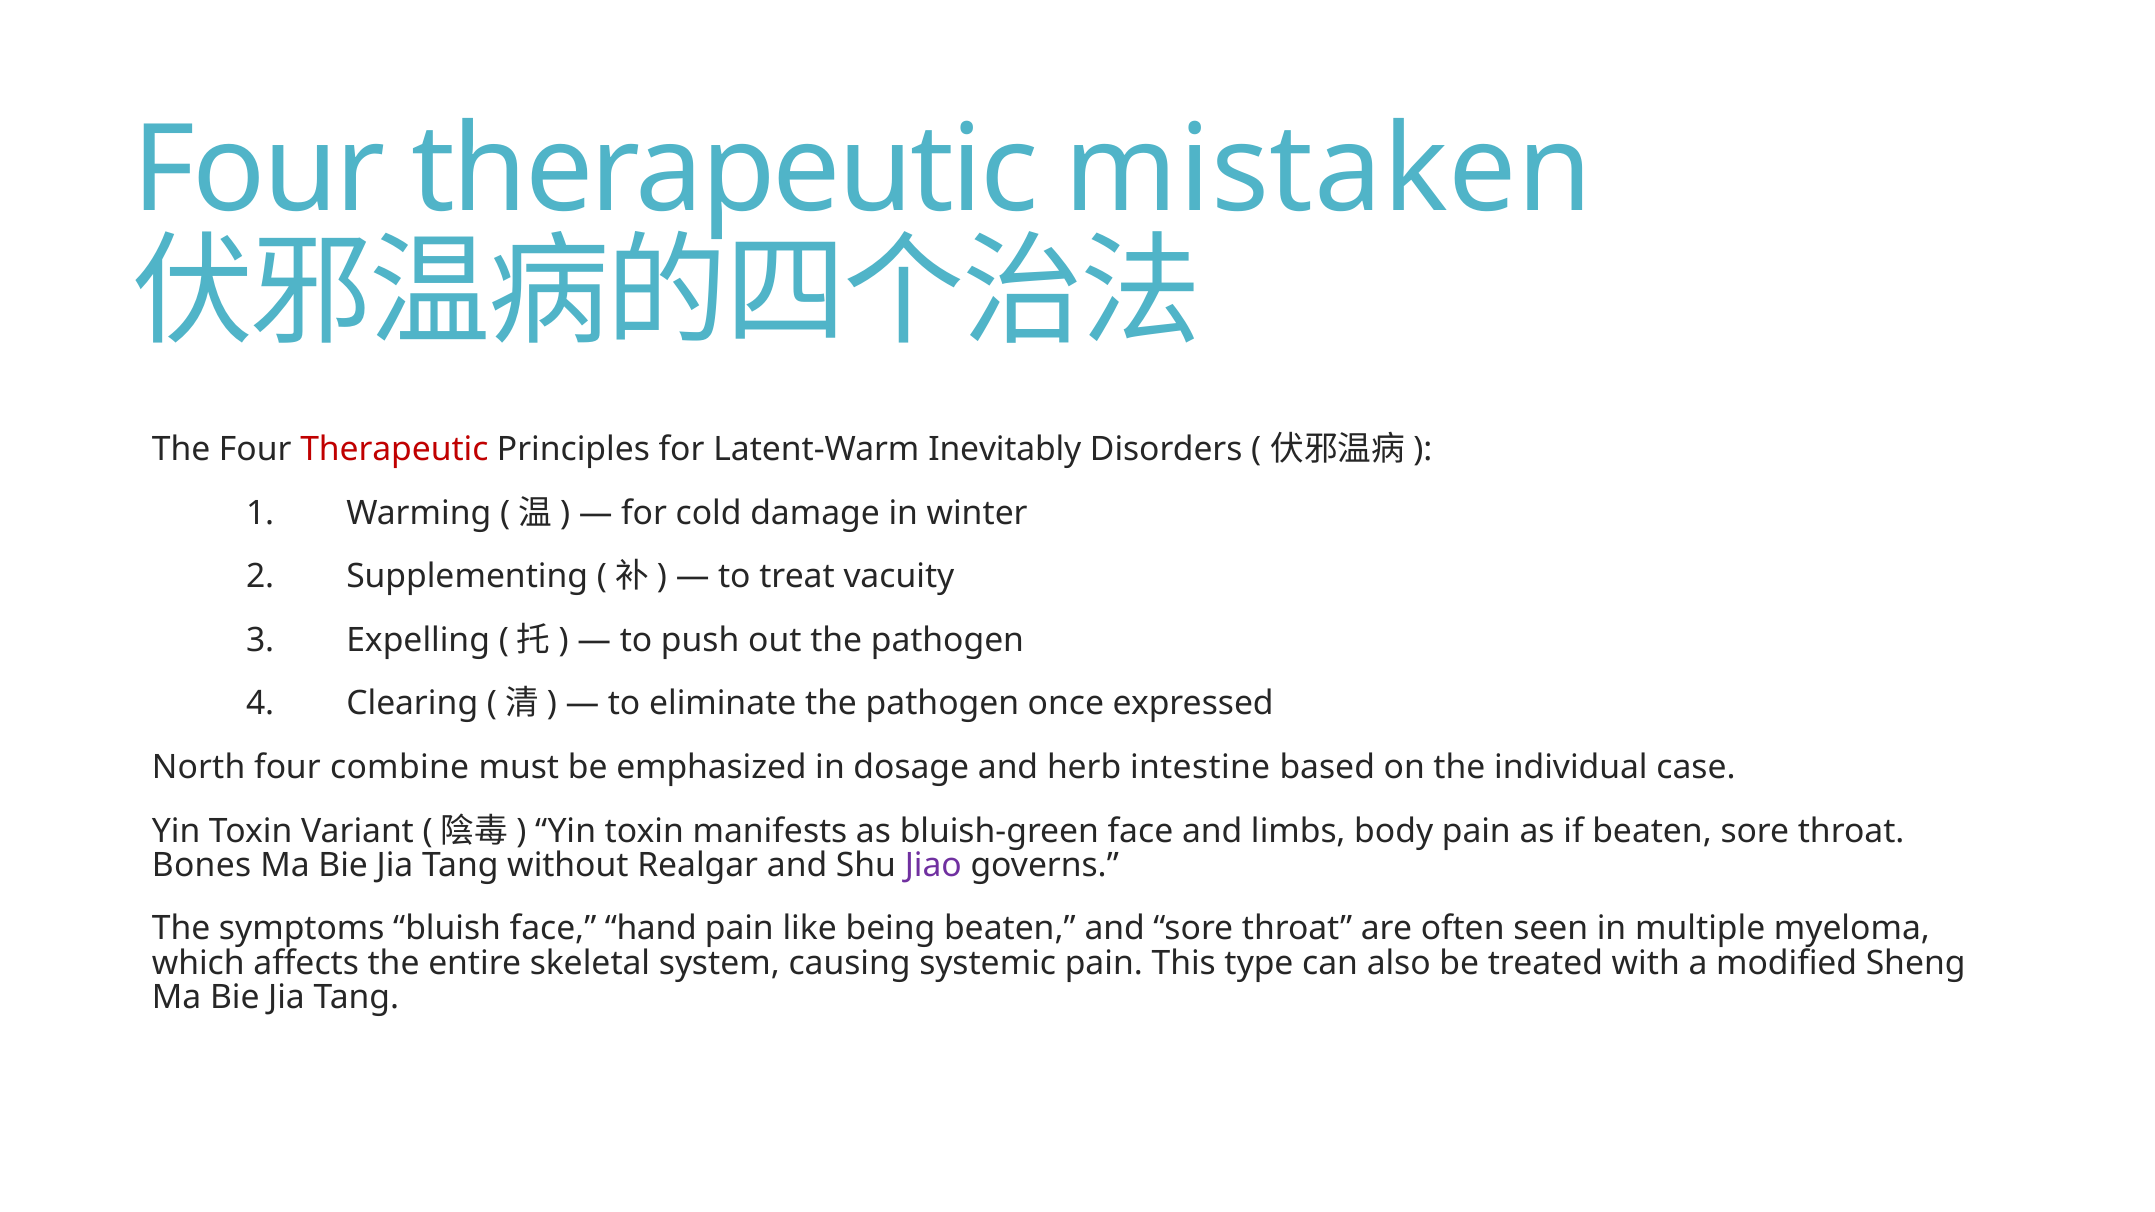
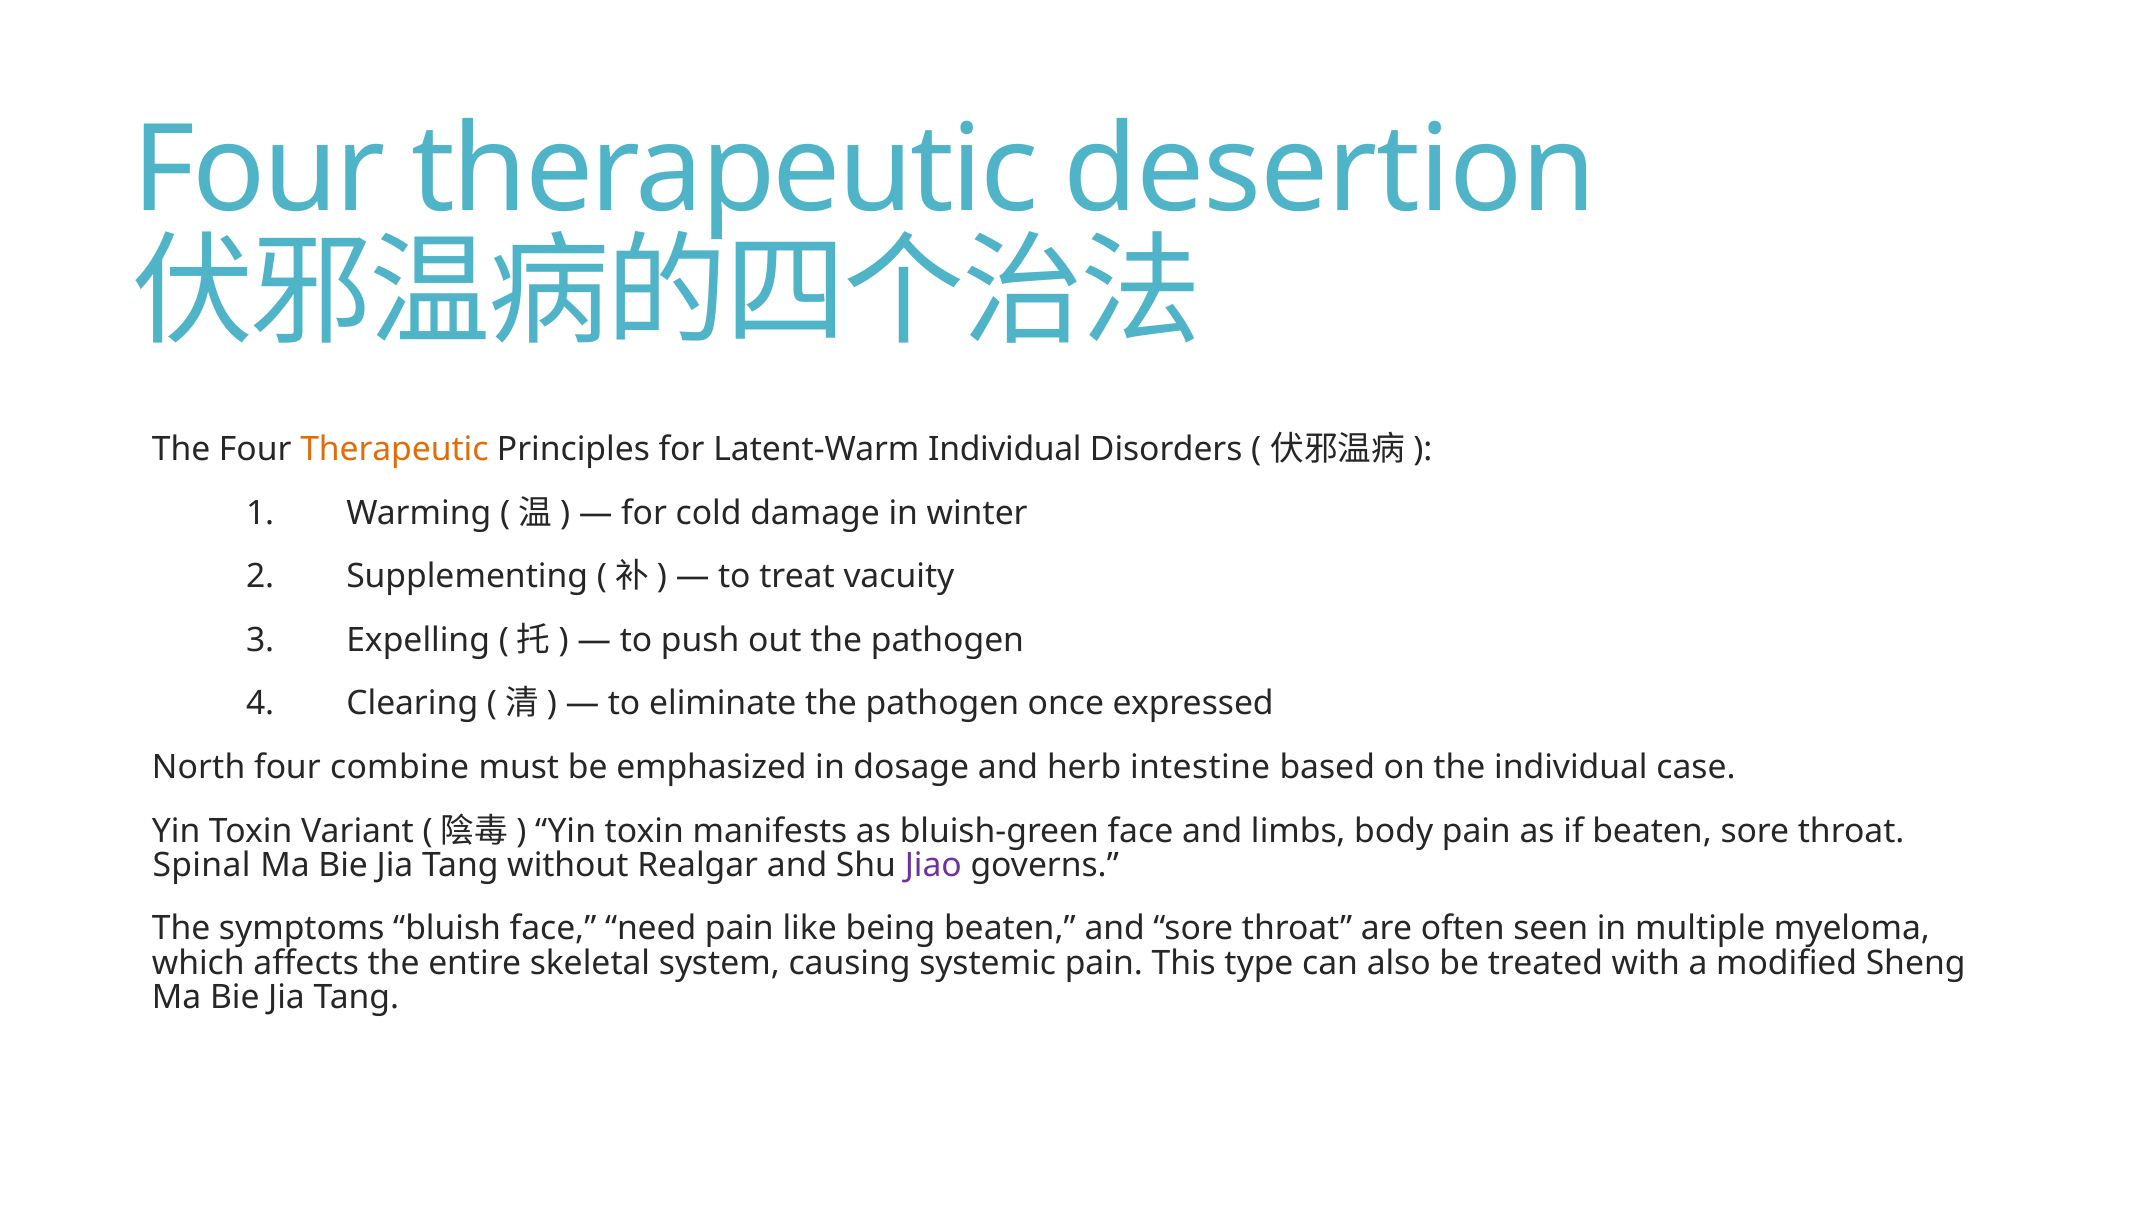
mistaken: mistaken -> desertion
Therapeutic at (394, 450) colour: red -> orange
Latent-Warm Inevitably: Inevitably -> Individual
Bones: Bones -> Spinal
hand: hand -> need
